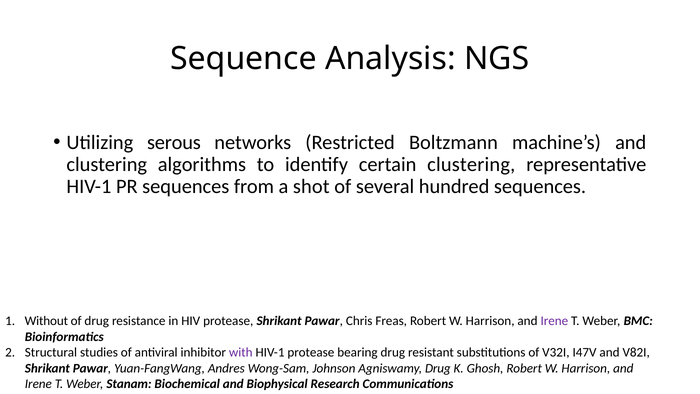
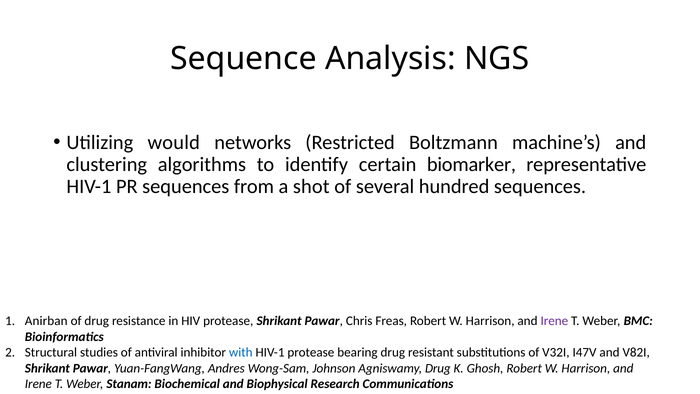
serous: serous -> would
certain clustering: clustering -> biomarker
Without: Without -> Anirban
with colour: purple -> blue
